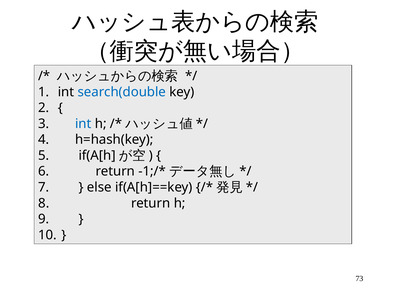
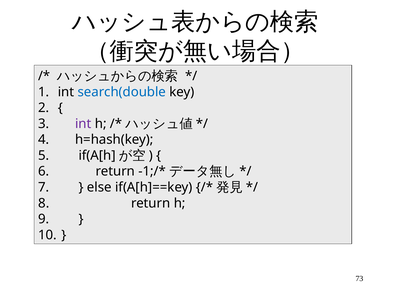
int at (83, 124) colour: blue -> purple
